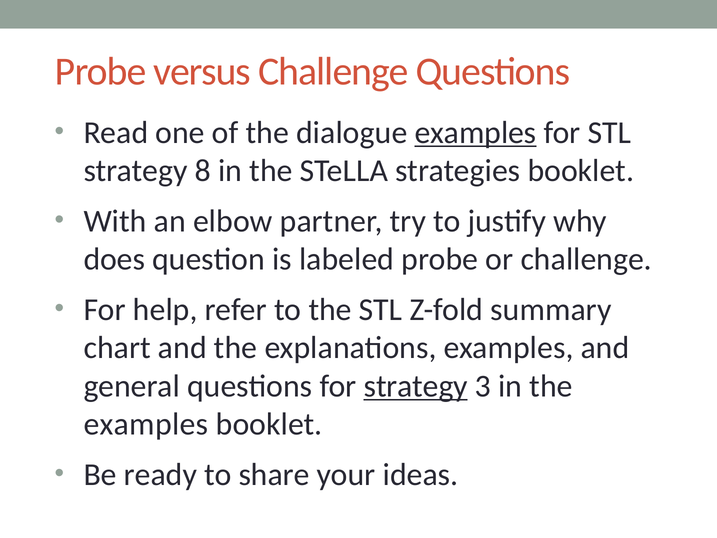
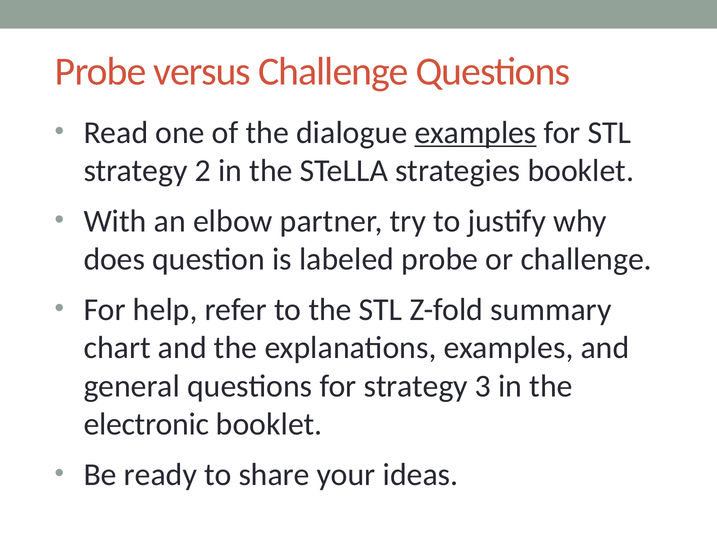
8: 8 -> 2
strategy at (416, 386) underline: present -> none
examples at (146, 424): examples -> electronic
